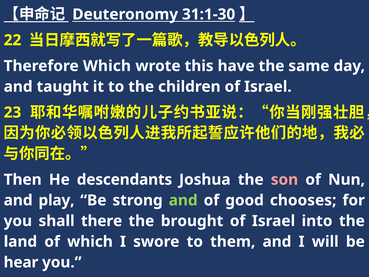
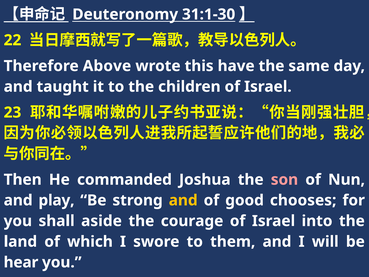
Therefore Which: Which -> Above
descendants: descendants -> commanded
and at (183, 200) colour: light green -> yellow
there: there -> aside
brought: brought -> courage
